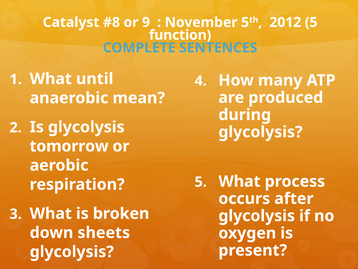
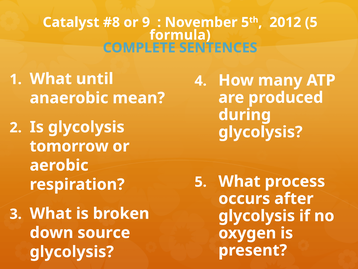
function: function -> formula
sheets: sheets -> source
